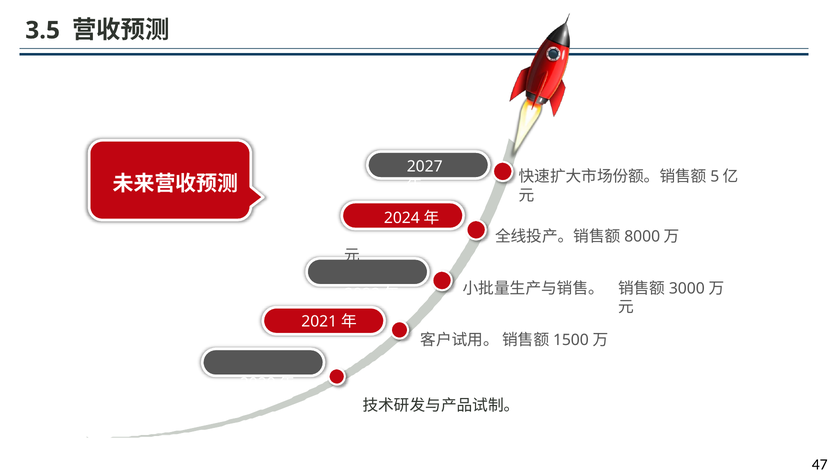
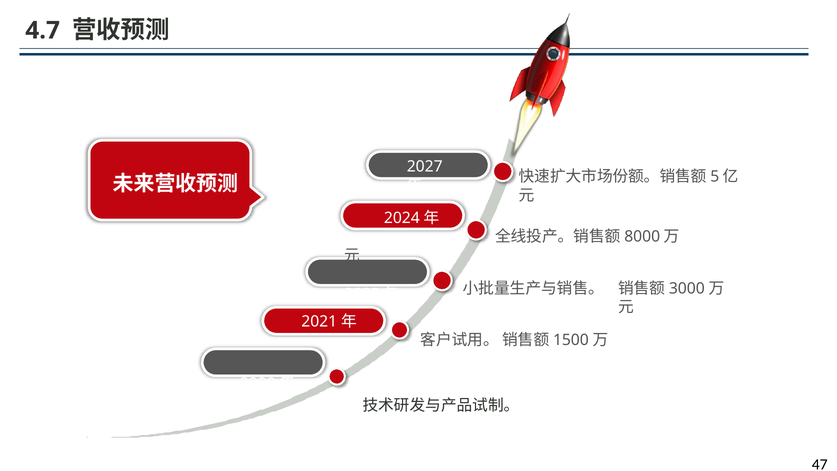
3.5: 3.5 -> 4.7
